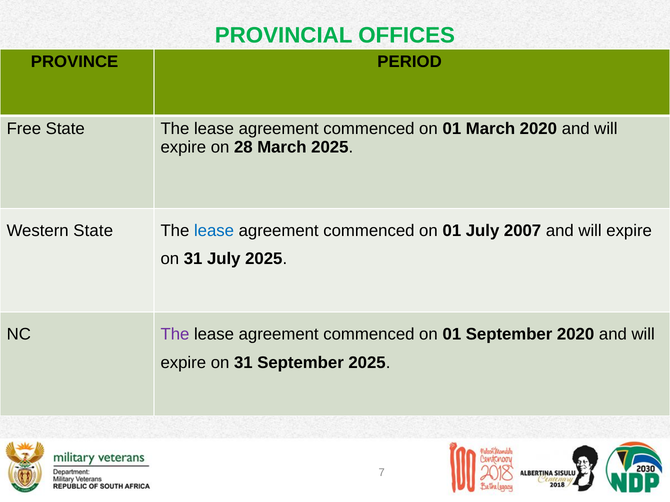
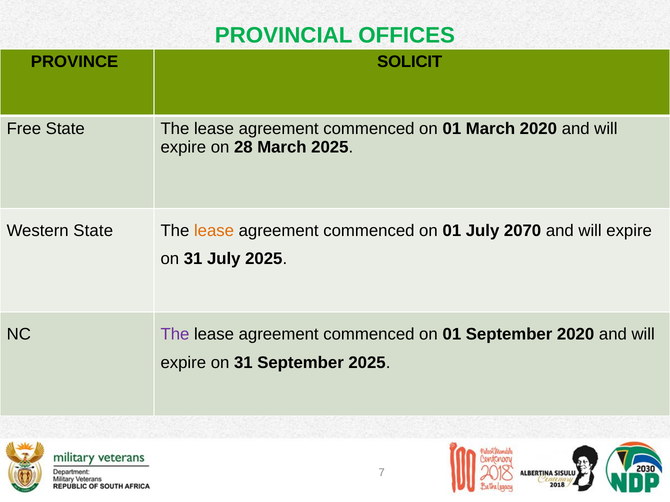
PERIOD: PERIOD -> SOLICIT
lease at (214, 231) colour: blue -> orange
2007: 2007 -> 2070
